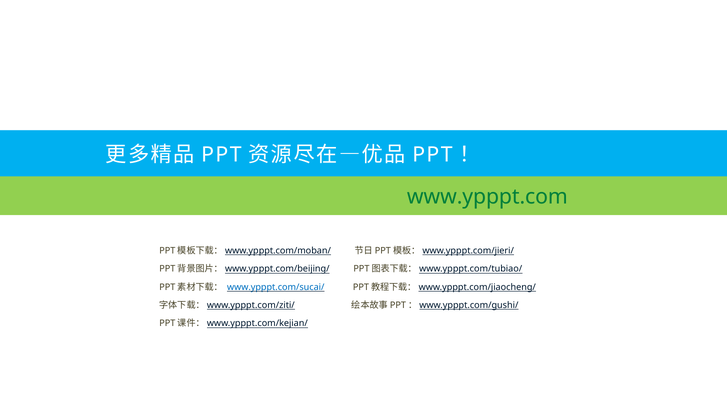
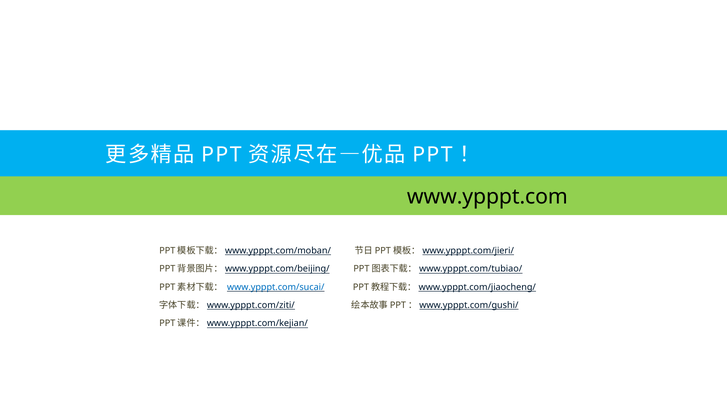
www.ypppt.com colour: green -> black
